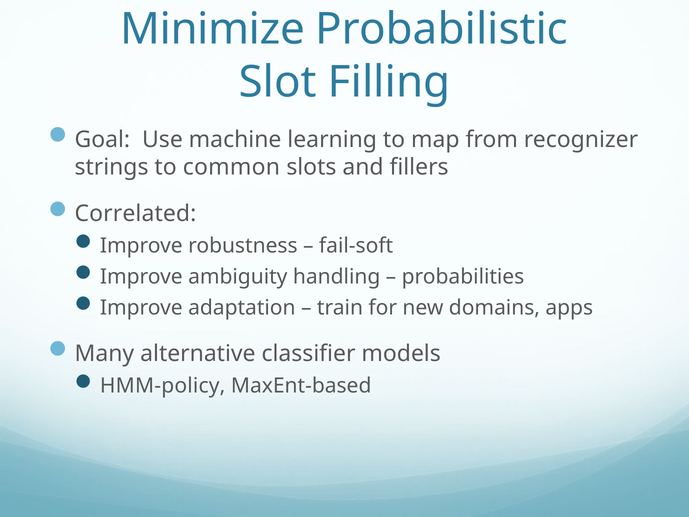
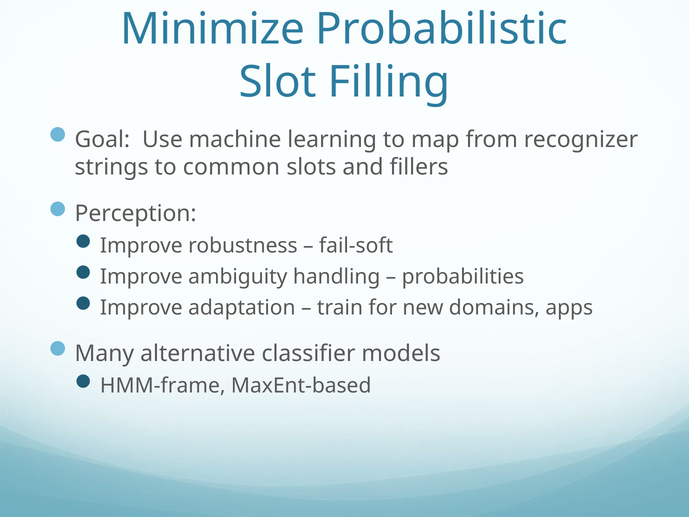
Correlated: Correlated -> Perception
HMM-policy: HMM-policy -> HMM-frame
